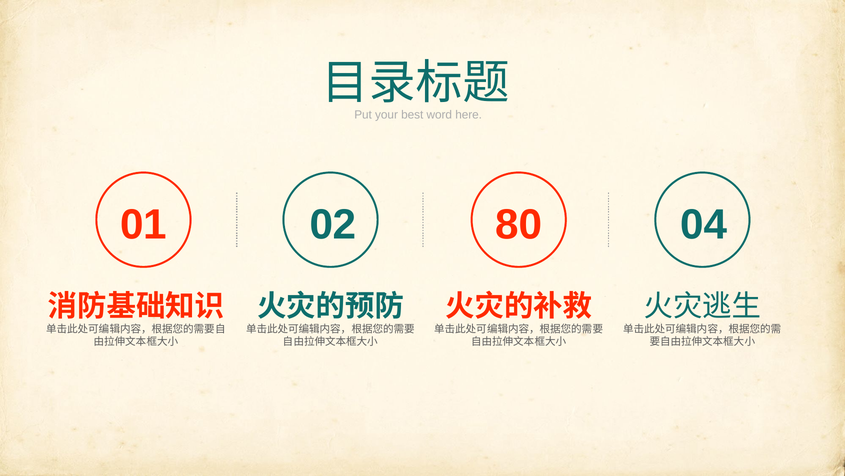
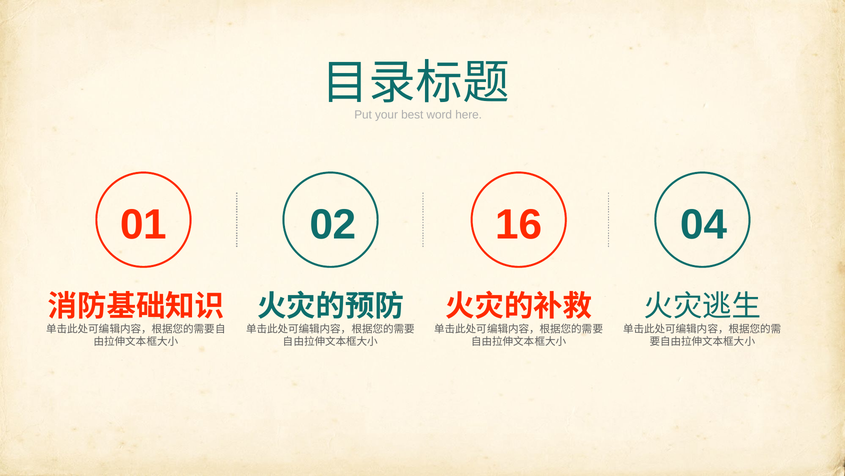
80: 80 -> 16
